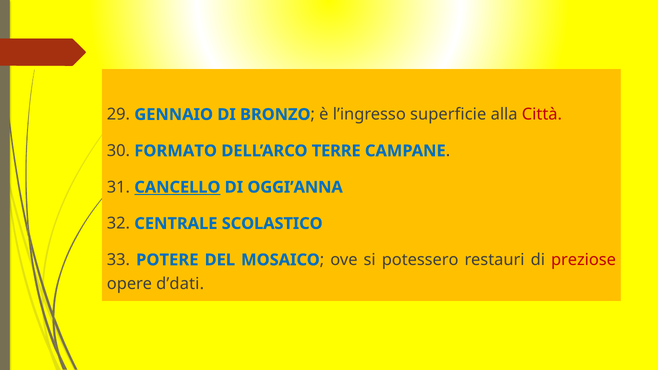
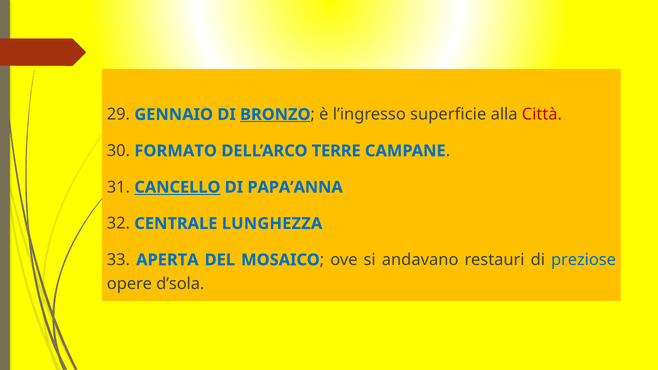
BRONZO underline: none -> present
OGGI’ANNA: OGGI’ANNA -> PAPA’ANNA
SCOLASTICO: SCOLASTICO -> LUNGHEZZA
POTERE: POTERE -> APERTA
potessero: potessero -> andavano
preziose colour: red -> blue
d’dati: d’dati -> d’sola
